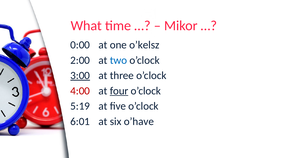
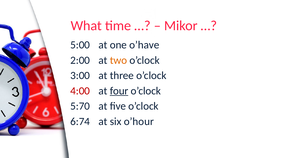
0:00: 0:00 -> 5:00
o’kelsz: o’kelsz -> o’have
two colour: blue -> orange
3:00 underline: present -> none
5:19: 5:19 -> 5:70
6:01: 6:01 -> 6:74
o’have: o’have -> o’hour
